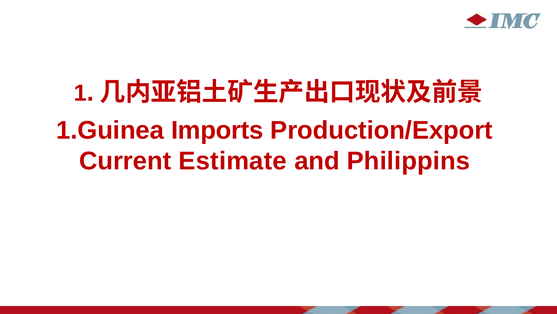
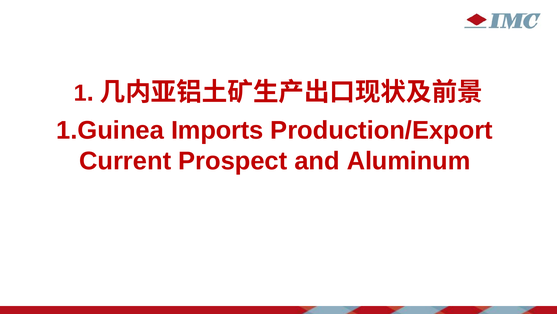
Estimate: Estimate -> Prospect
Philippins: Philippins -> Aluminum
